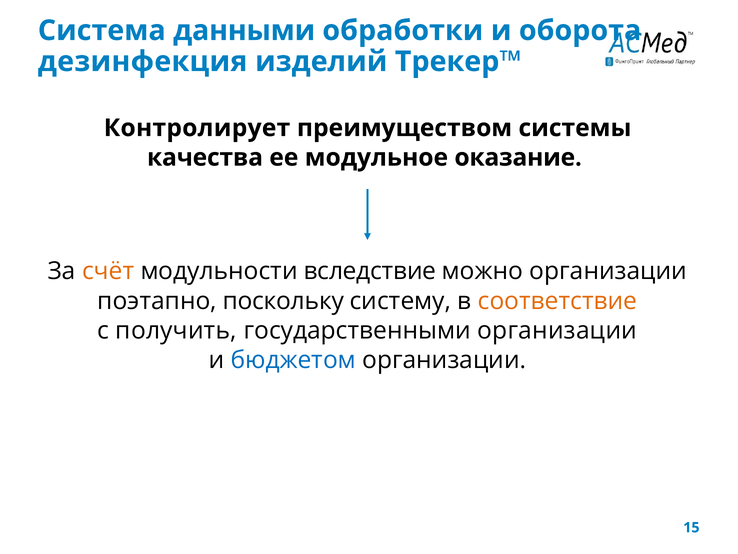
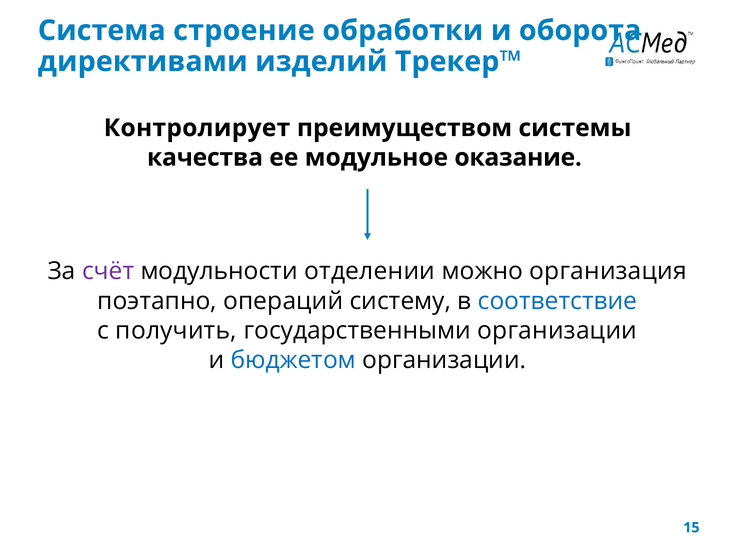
данными: данными -> строение
дезинфекция: дезинфекция -> директивами
счёт colour: orange -> purple
вследствие: вследствие -> отделении
можно организации: организации -> организация
поскольку: поскольку -> операций
соответствие colour: orange -> blue
